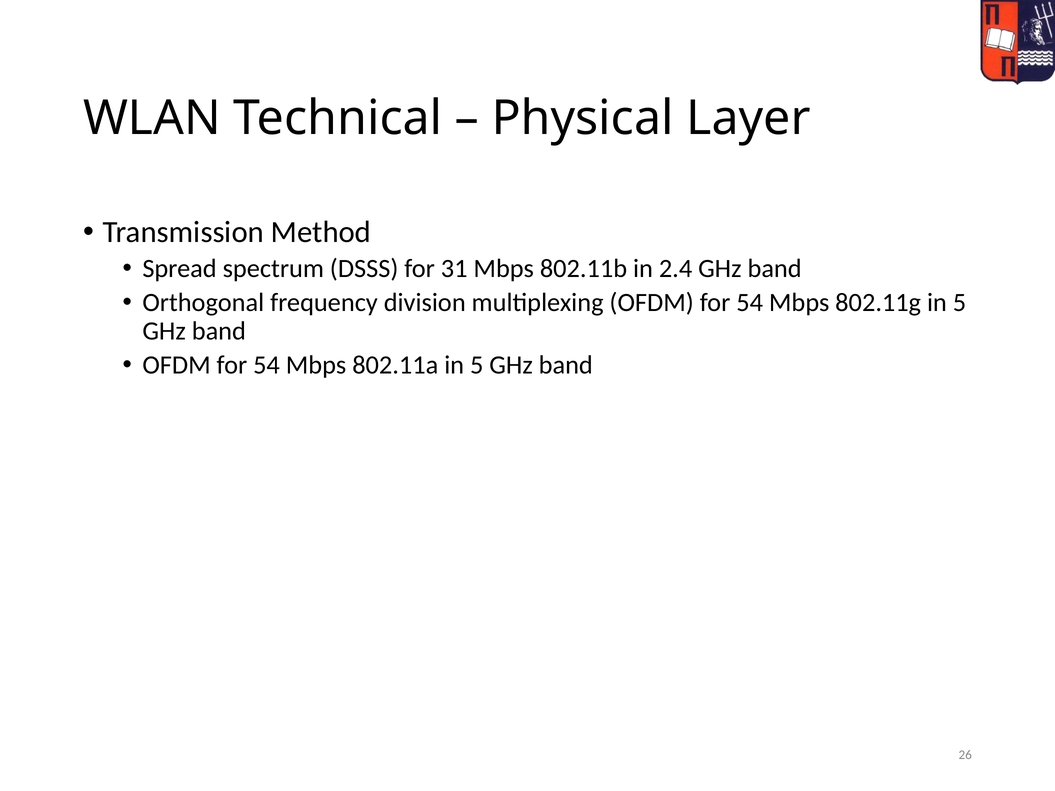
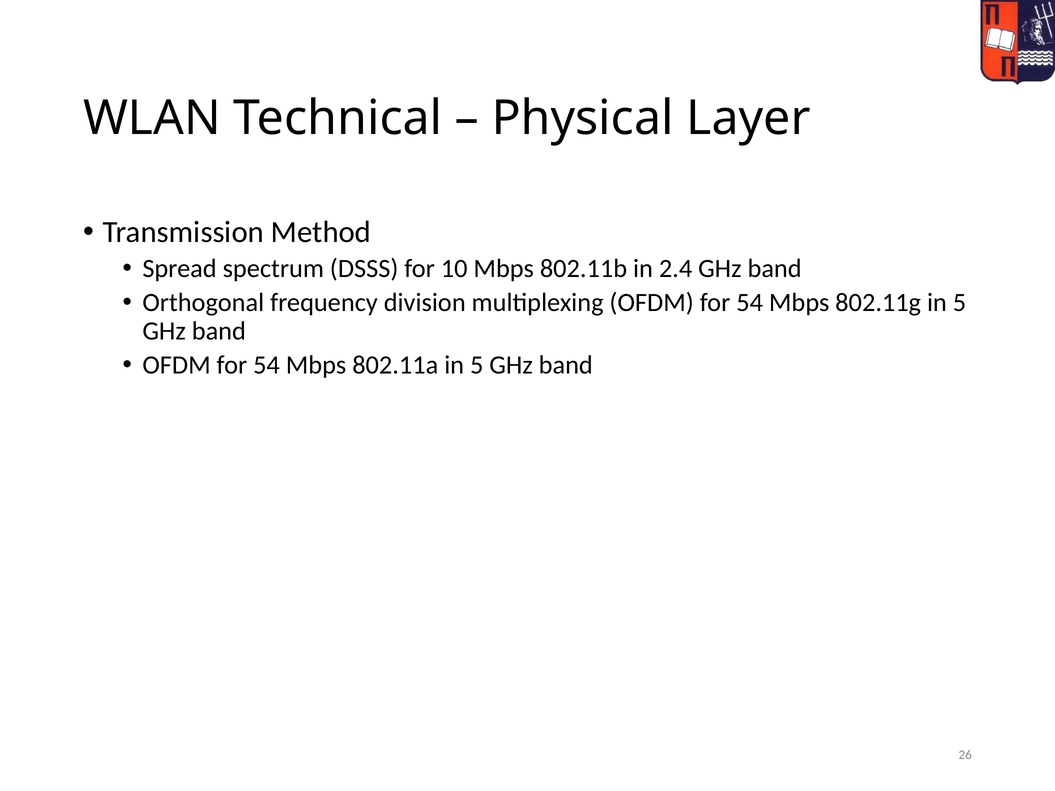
31: 31 -> 10
